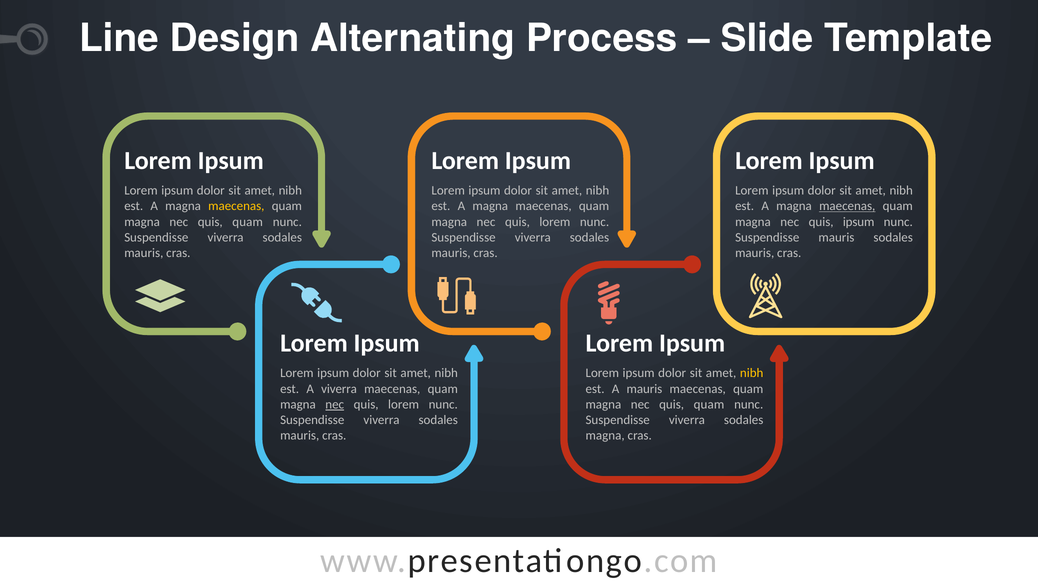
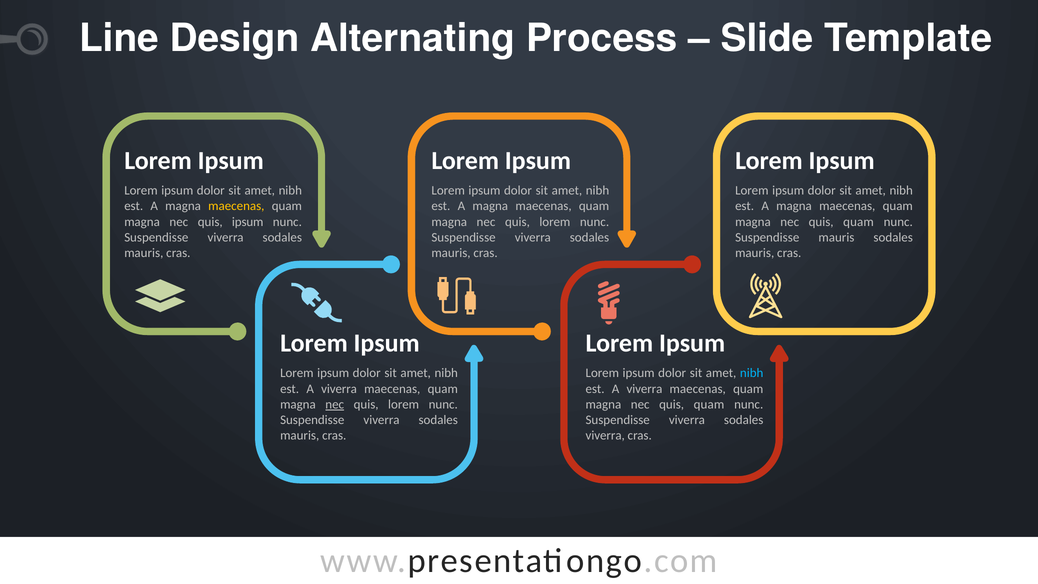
maecenas at (847, 206) underline: present -> none
quam at (248, 222): quam -> ipsum
ipsum at (859, 222): ipsum -> quam
nibh at (752, 373) colour: yellow -> light blue
mauris at (644, 389): mauris -> viverra
magna at (605, 435): magna -> viverra
